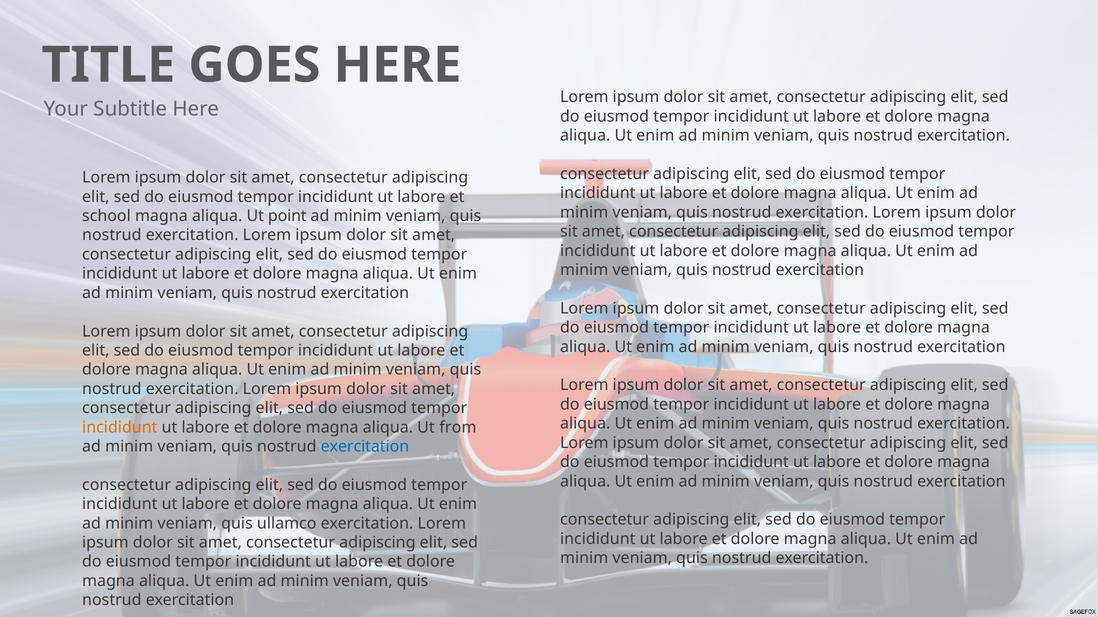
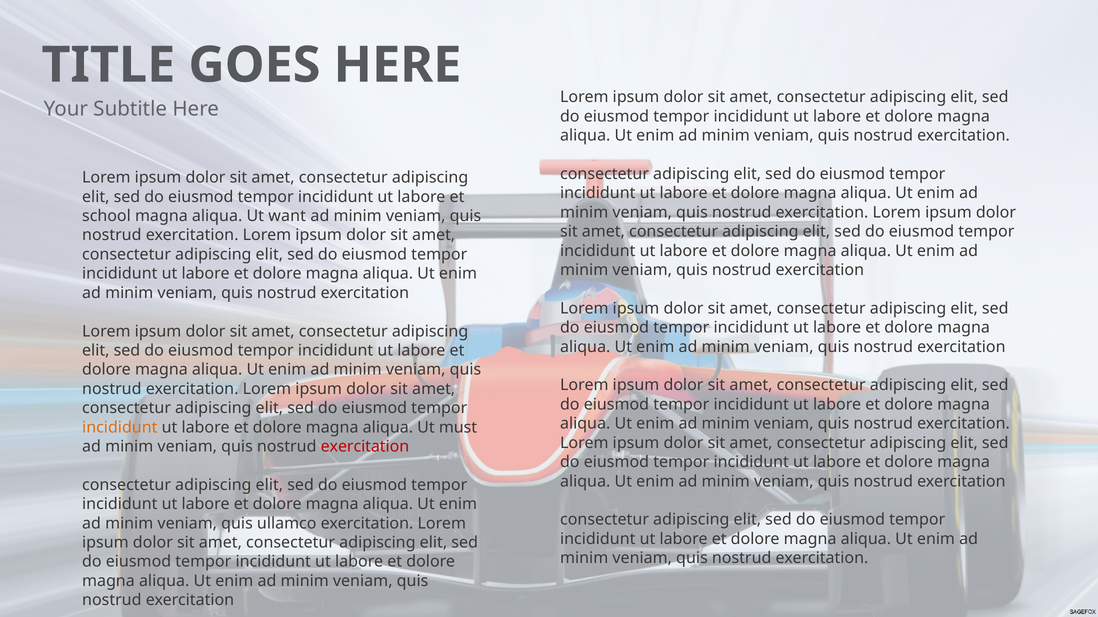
point: point -> want
from: from -> must
exercitation at (365, 447) colour: blue -> red
